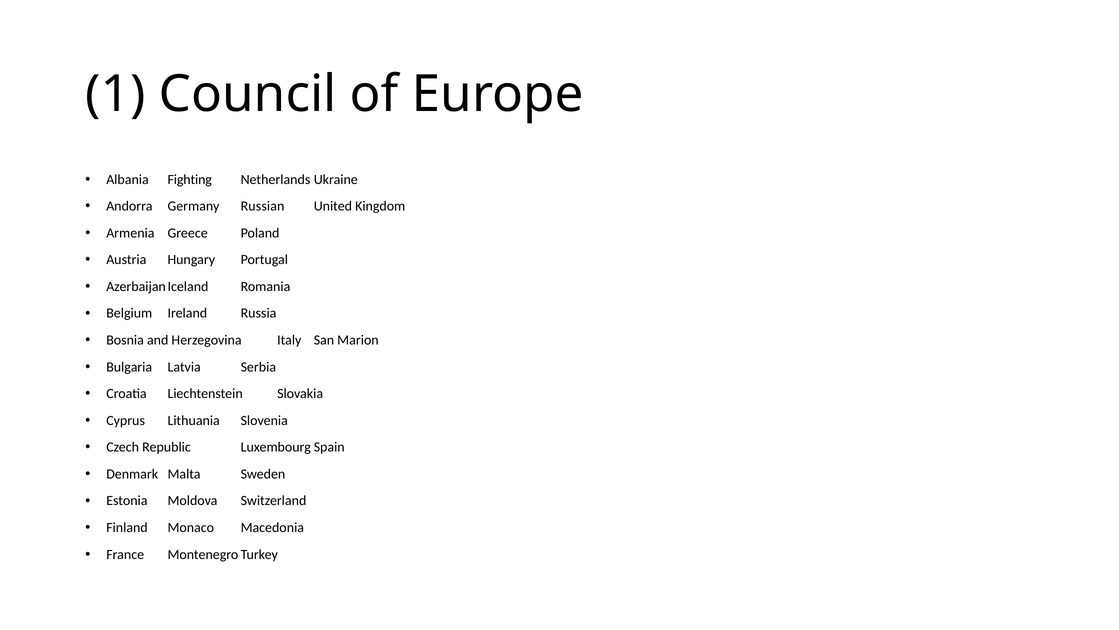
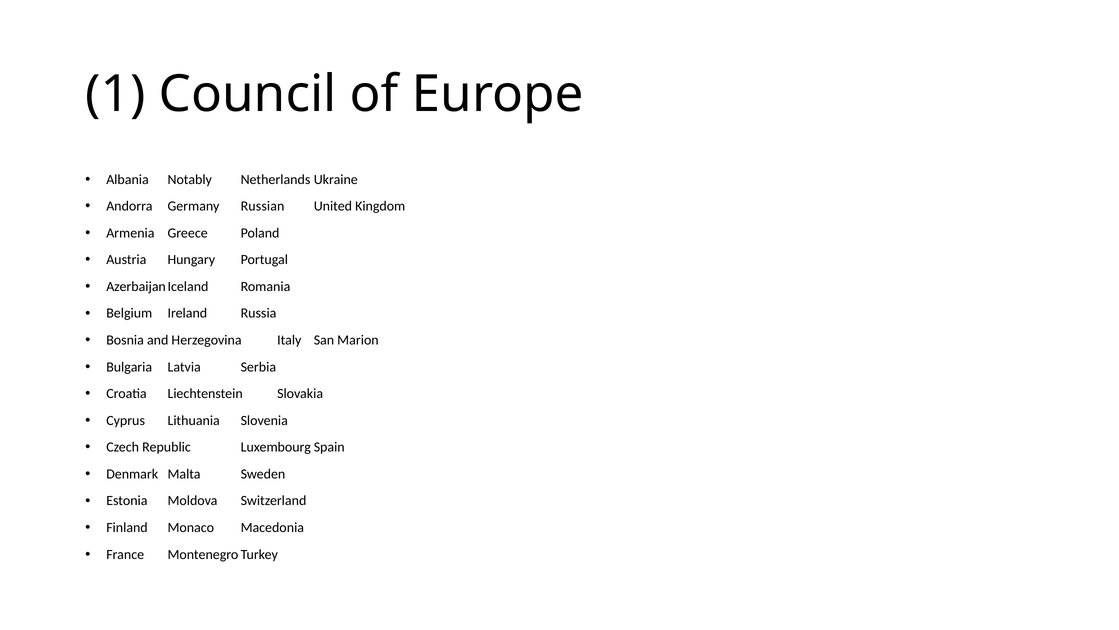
Fighting: Fighting -> Notably
